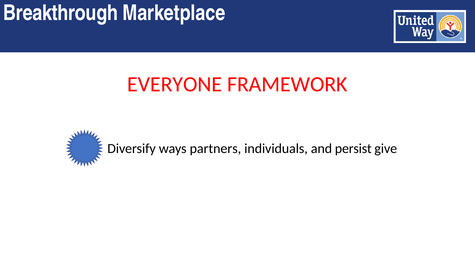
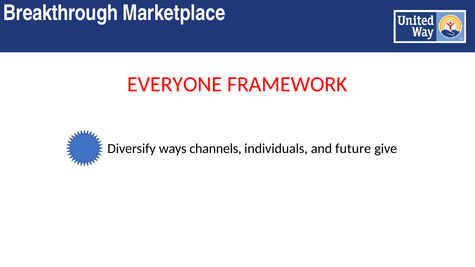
partners: partners -> channels
persist: persist -> future
